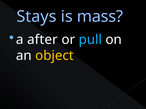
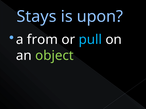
mass: mass -> upon
after: after -> from
object colour: yellow -> light green
